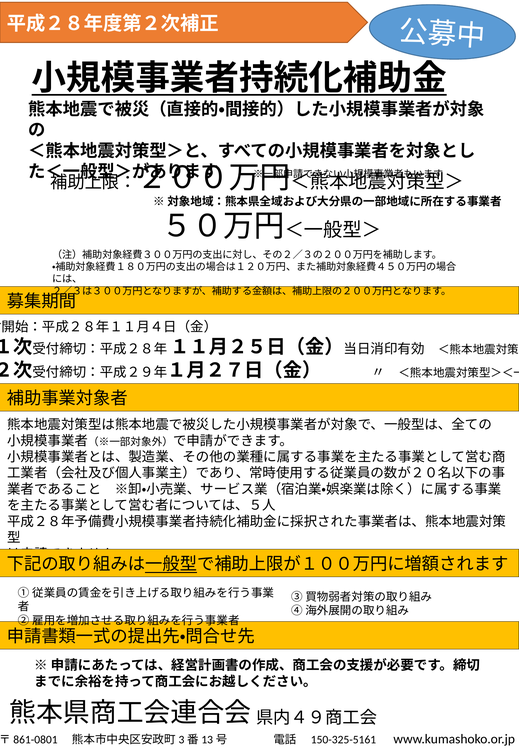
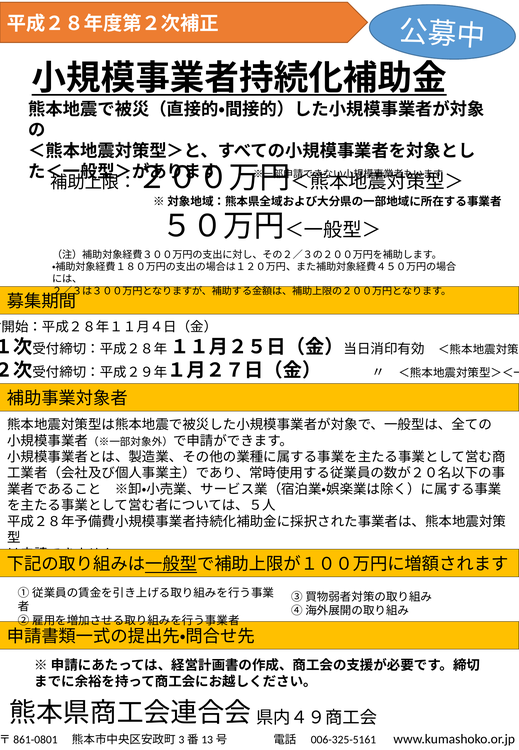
150-325-5161: 150-325-5161 -> 006-325-5161
